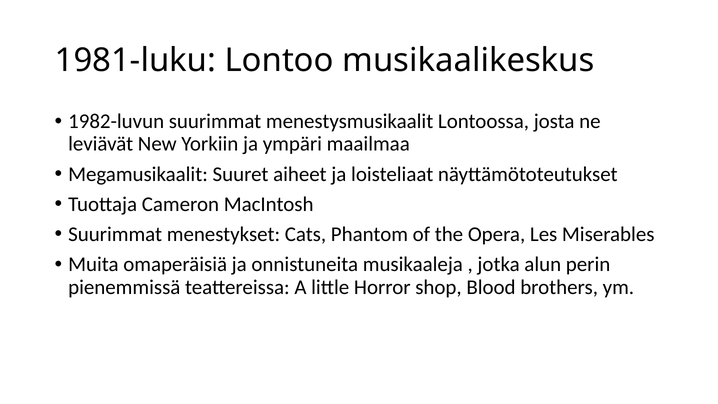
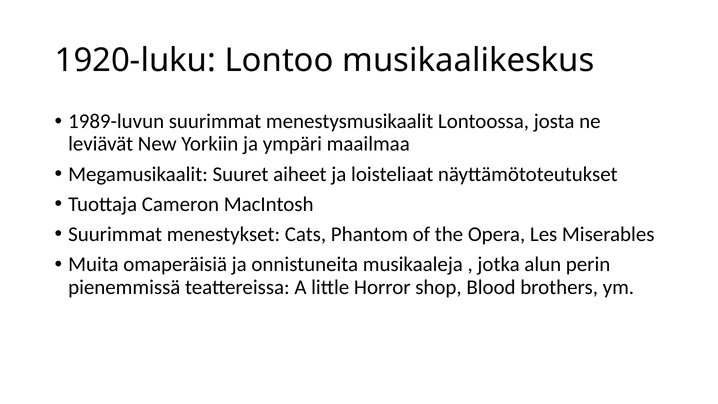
1981-luku: 1981-luku -> 1920-luku
1982-luvun: 1982-luvun -> 1989-luvun
